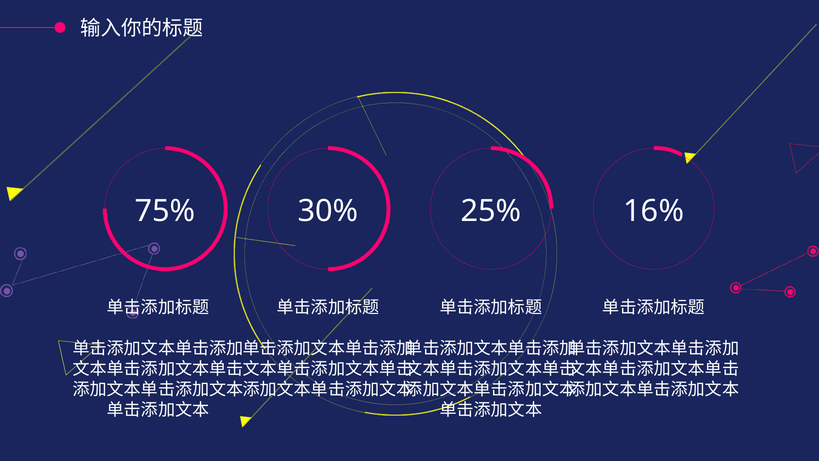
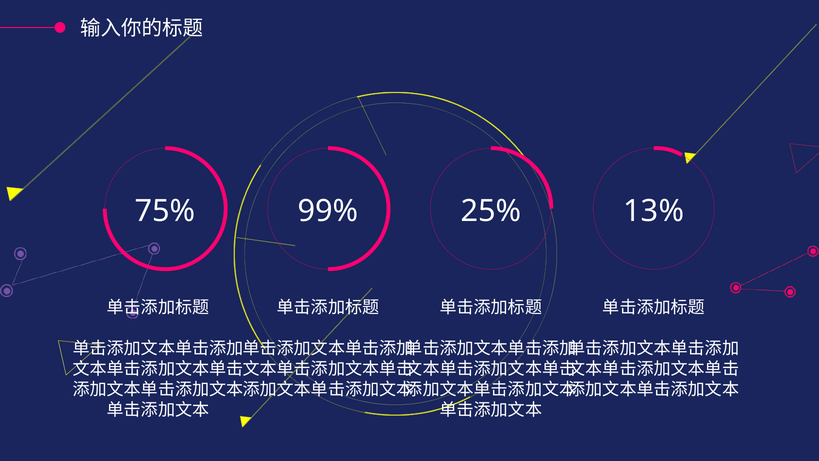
30%: 30% -> 99%
16%: 16% -> 13%
